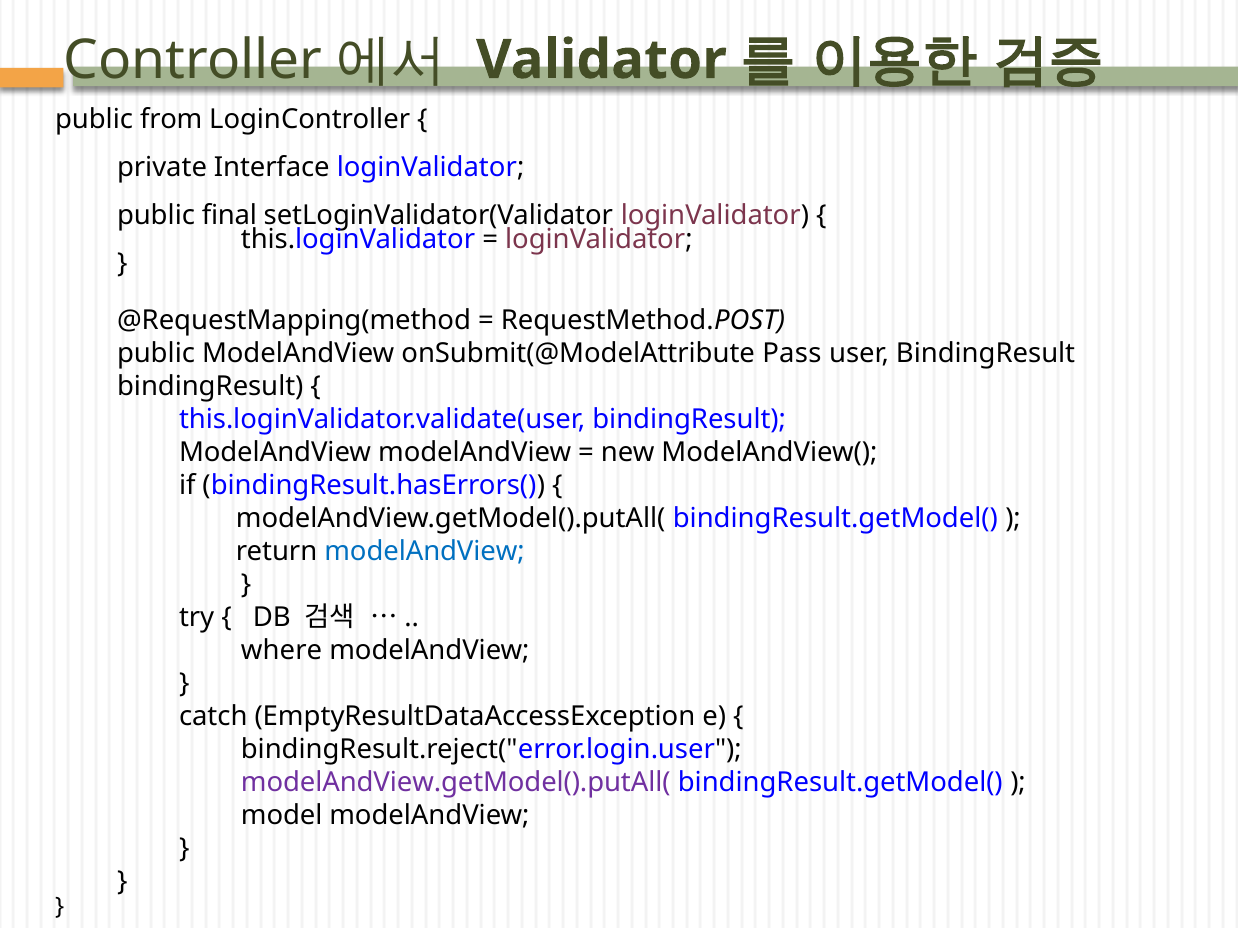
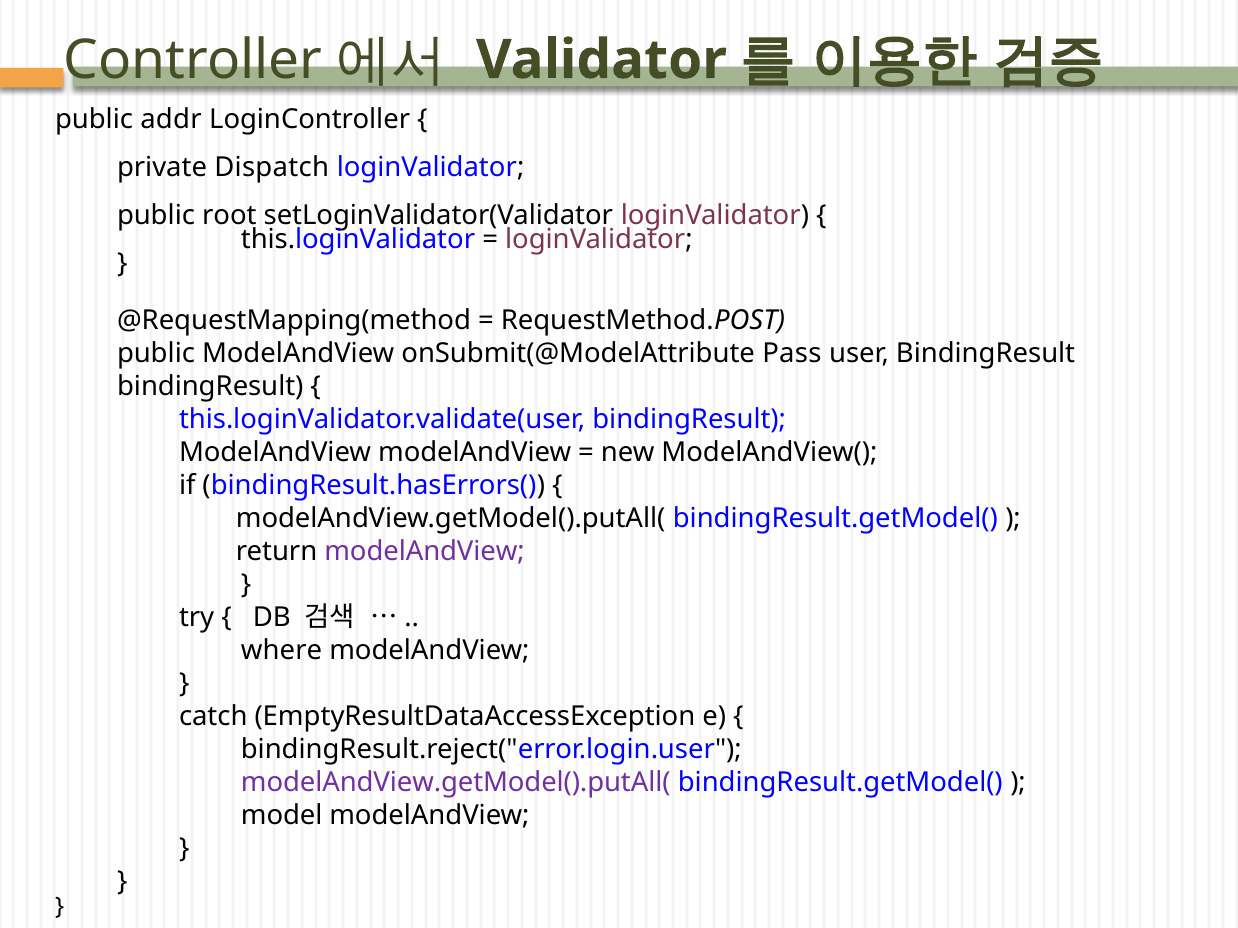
from: from -> addr
Interface: Interface -> Dispatch
final: final -> root
modelAndView at (425, 552) colour: blue -> purple
